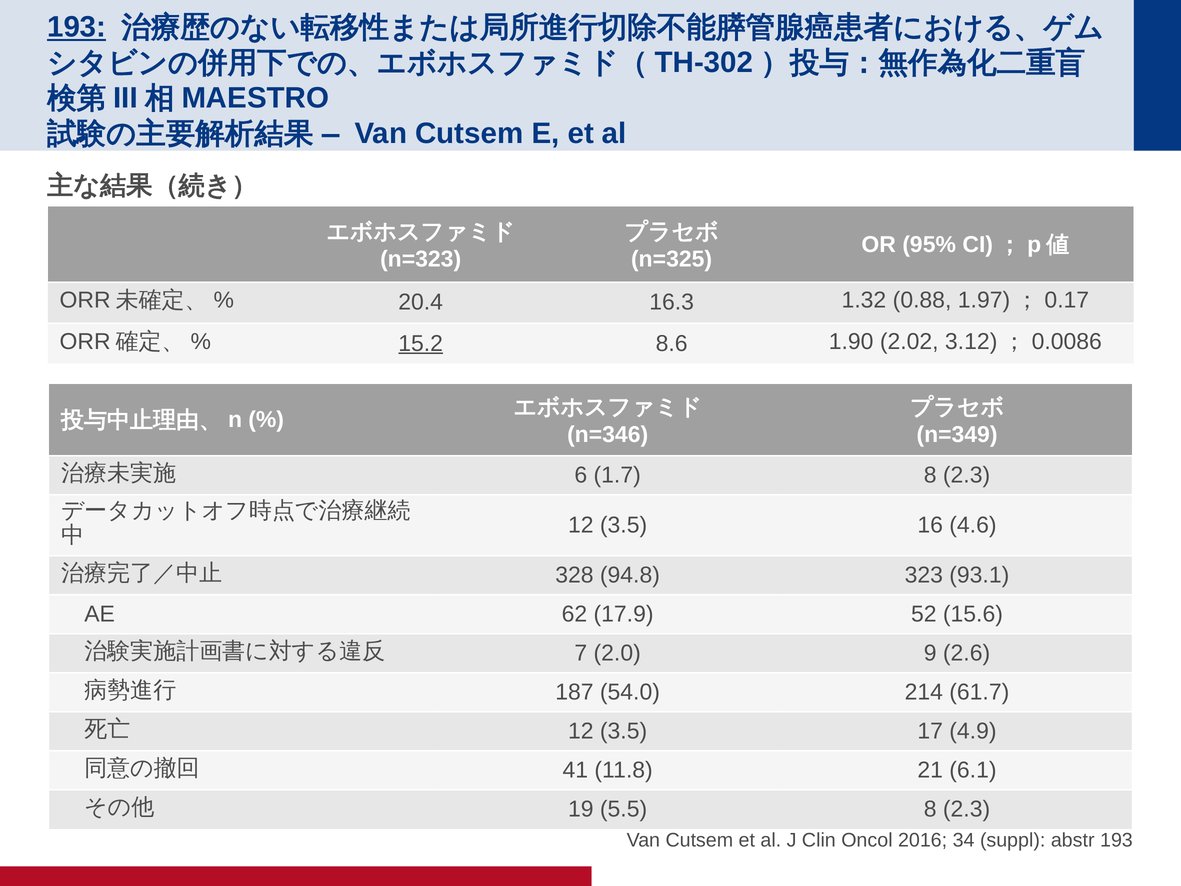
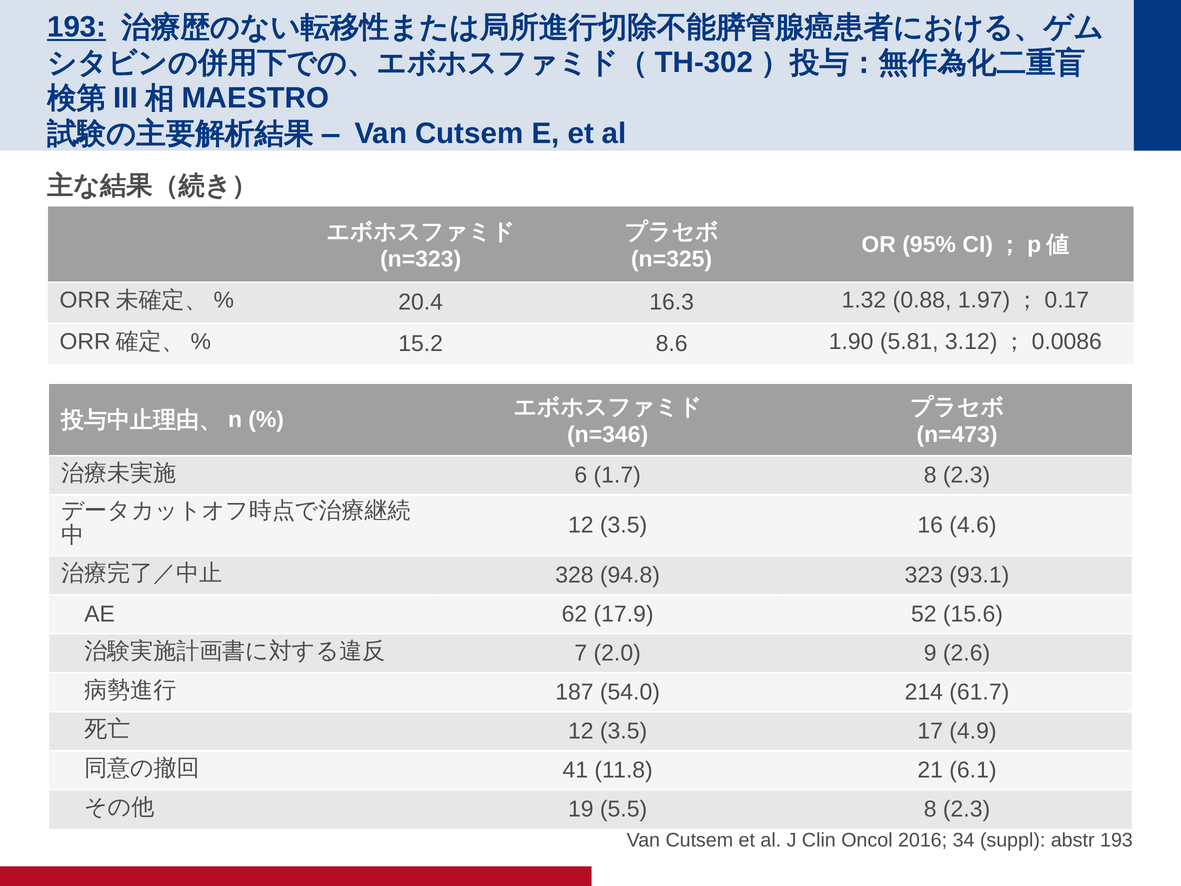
15.2 underline: present -> none
2.02: 2.02 -> 5.81
n=349: n=349 -> n=473
